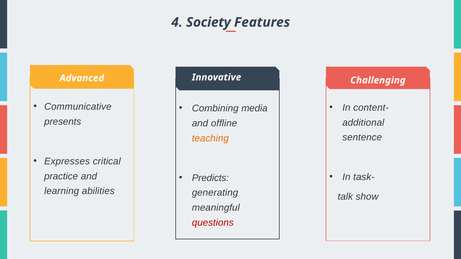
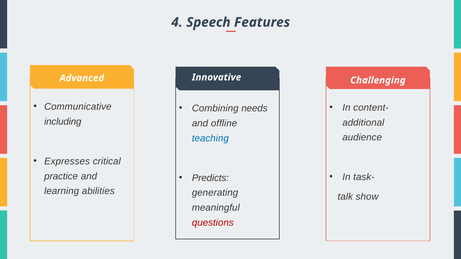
Society: Society -> Speech
media: media -> needs
presents: presents -> including
sentence: sentence -> audience
teaching colour: orange -> blue
